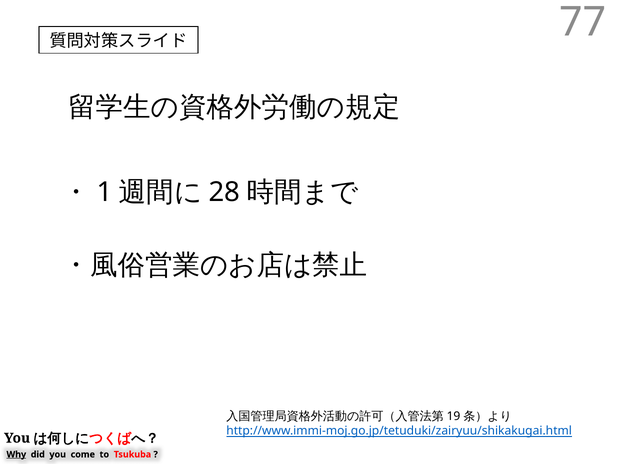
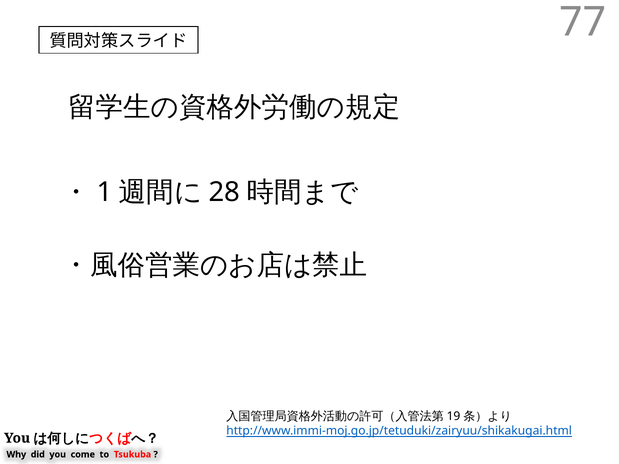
Why underline: present -> none
